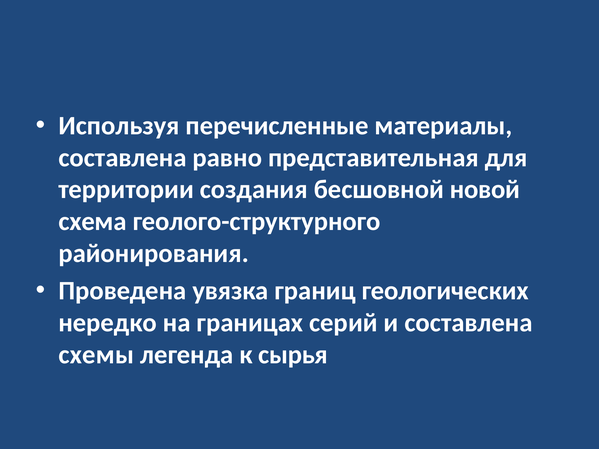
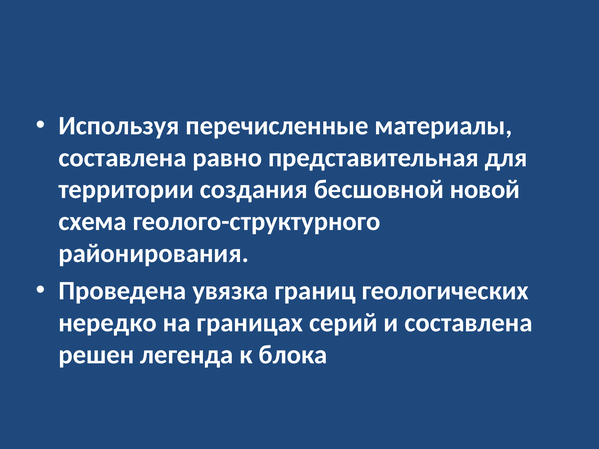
схемы: схемы -> решен
сырья: сырья -> блока
